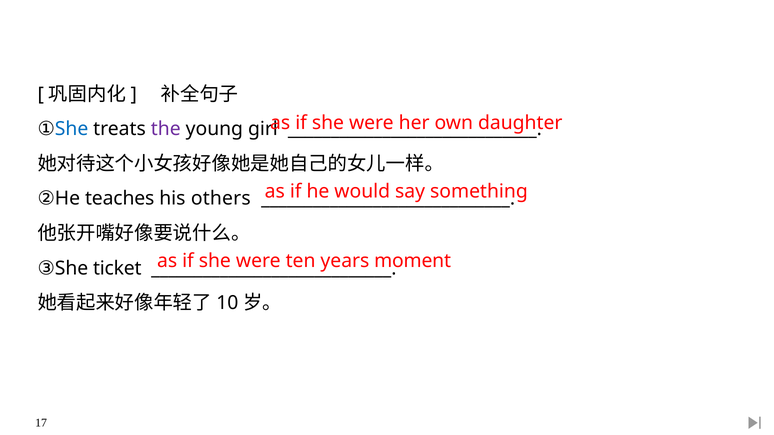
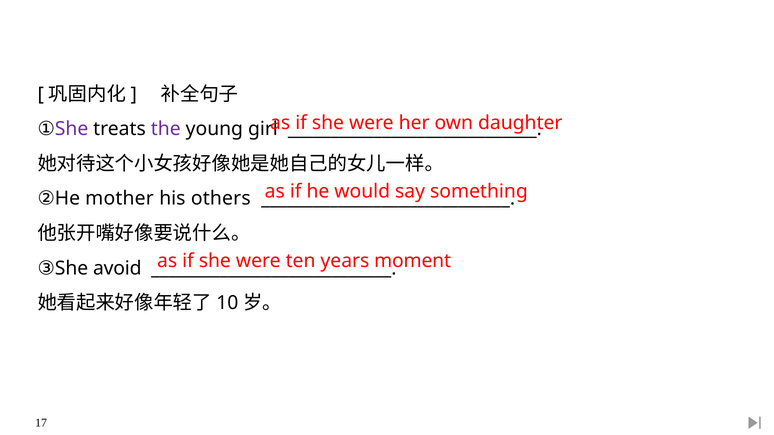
She at (72, 129) colour: blue -> purple
teaches: teaches -> mother
ticket: ticket -> avoid
